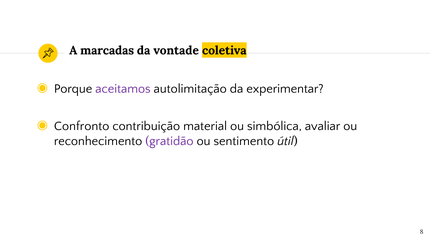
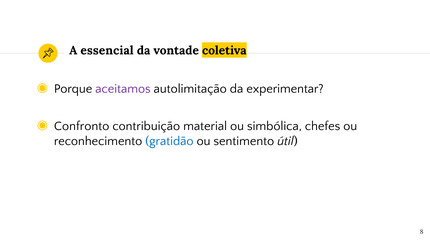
marcadas: marcadas -> essencial
avaliar: avaliar -> chefes
gratidão colour: purple -> blue
